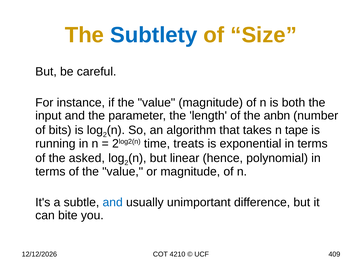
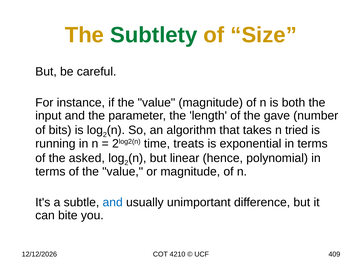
Subtlety colour: blue -> green
anbn: anbn -> gave
tape: tape -> tried
